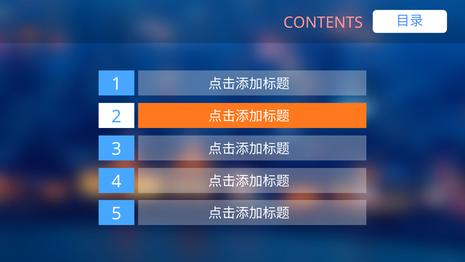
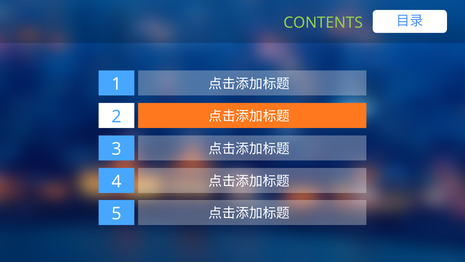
CONTENTS colour: pink -> light green
